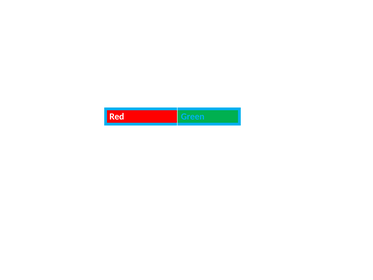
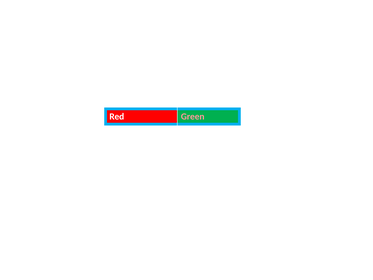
Green colour: light blue -> pink
